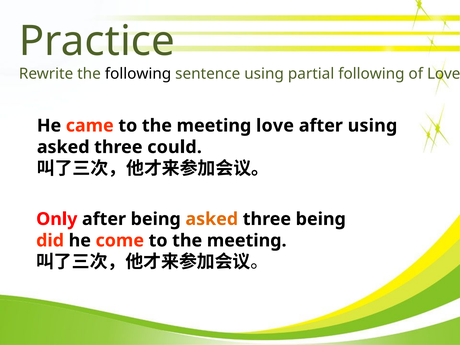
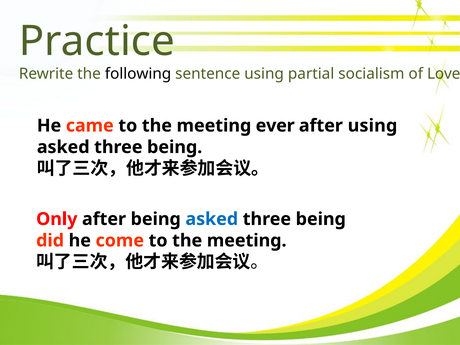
partial following: following -> socialism
meeting love: love -> ever
could at (175, 147): could -> being
asked at (212, 219) colour: orange -> blue
